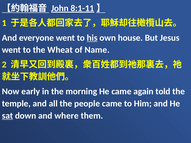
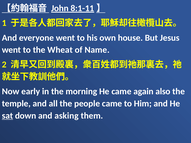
his underline: present -> none
told: told -> also
where: where -> asking
